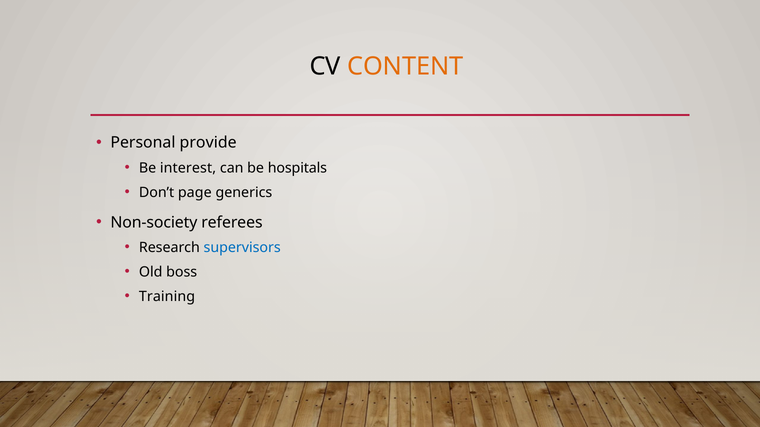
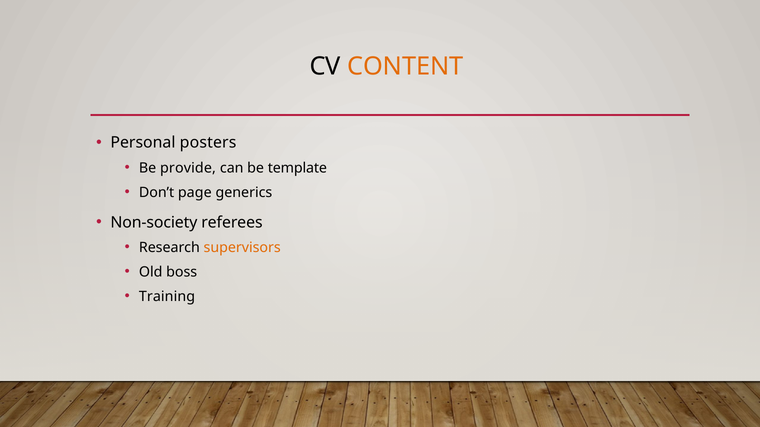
provide: provide -> posters
interest: interest -> provide
hospitals: hospitals -> template
supervisors colour: blue -> orange
